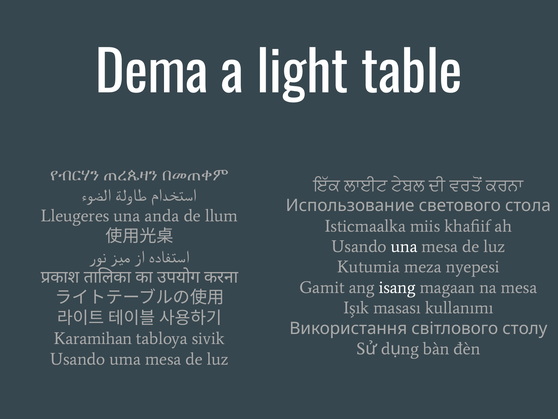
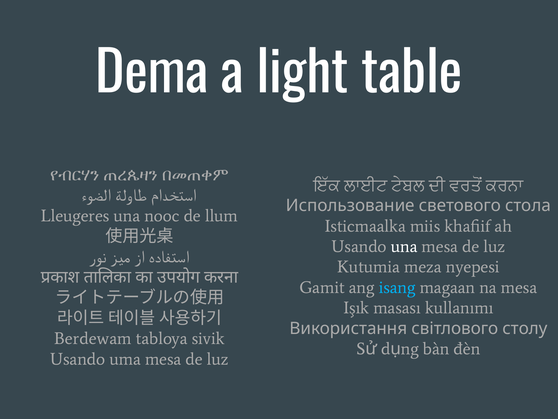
anda: anda -> nooc
isang colour: white -> light blue
Karamihan: Karamihan -> Berdewam
